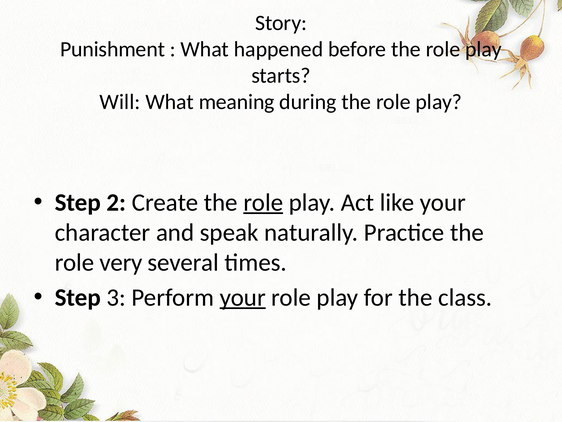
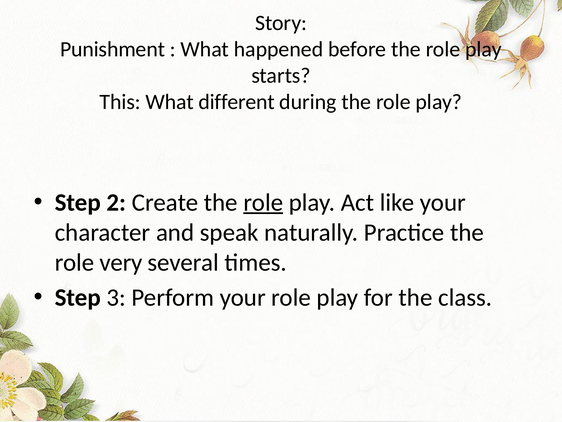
Will: Will -> This
meaning: meaning -> different
your at (243, 297) underline: present -> none
